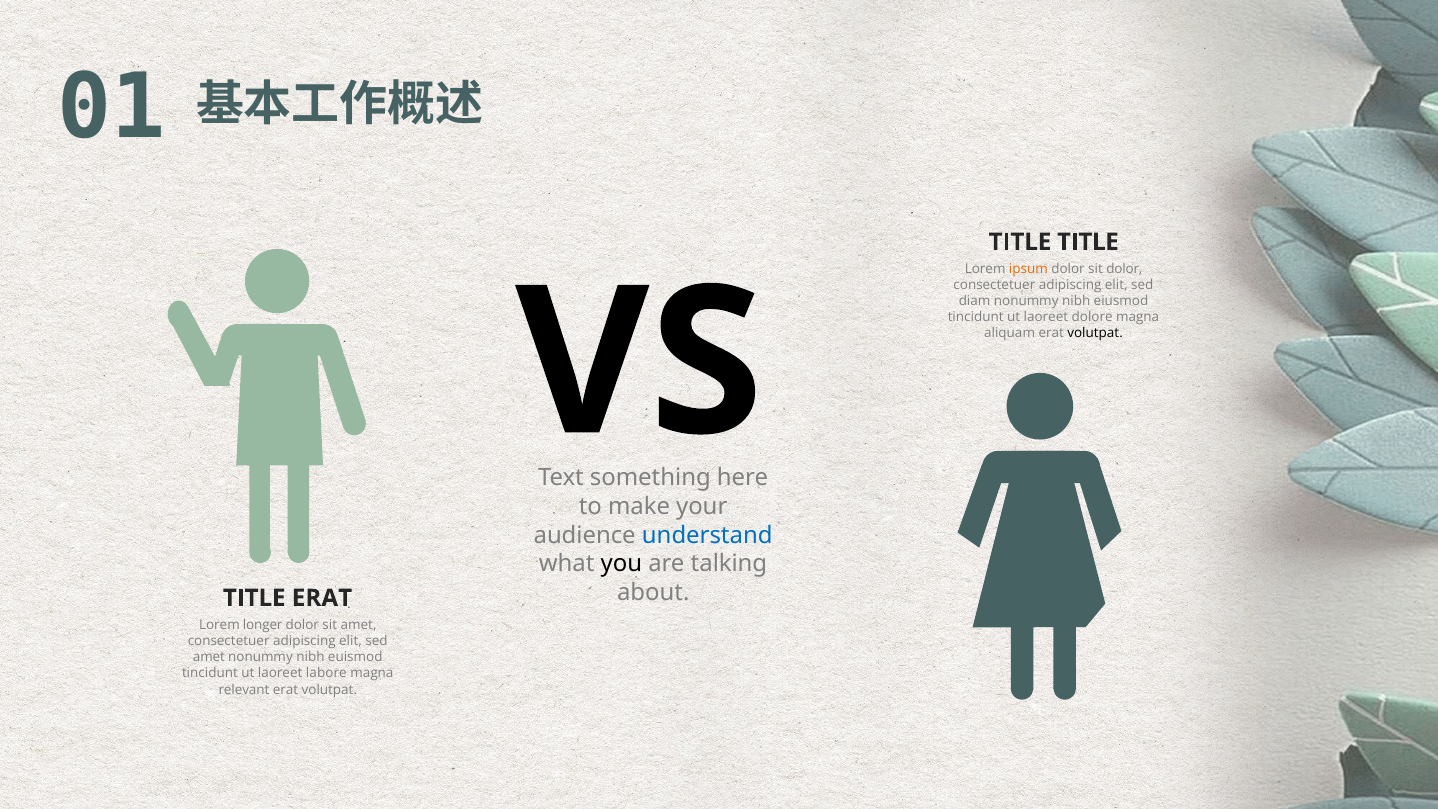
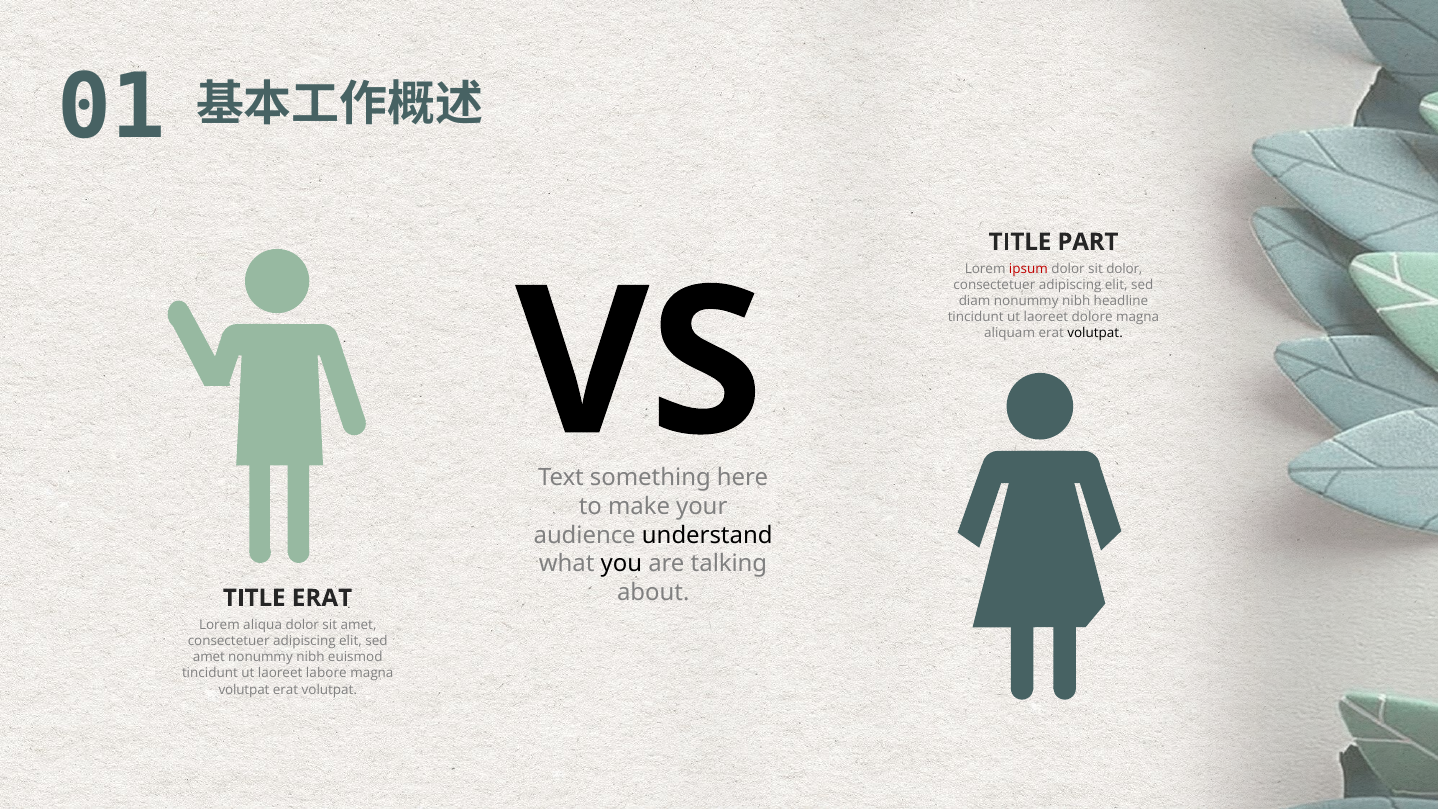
TITLE TITLE: TITLE -> PART
ipsum colour: orange -> red
eiusmod: eiusmod -> headline
understand colour: blue -> black
longer: longer -> aliqua
relevant at (244, 689): relevant -> volutpat
